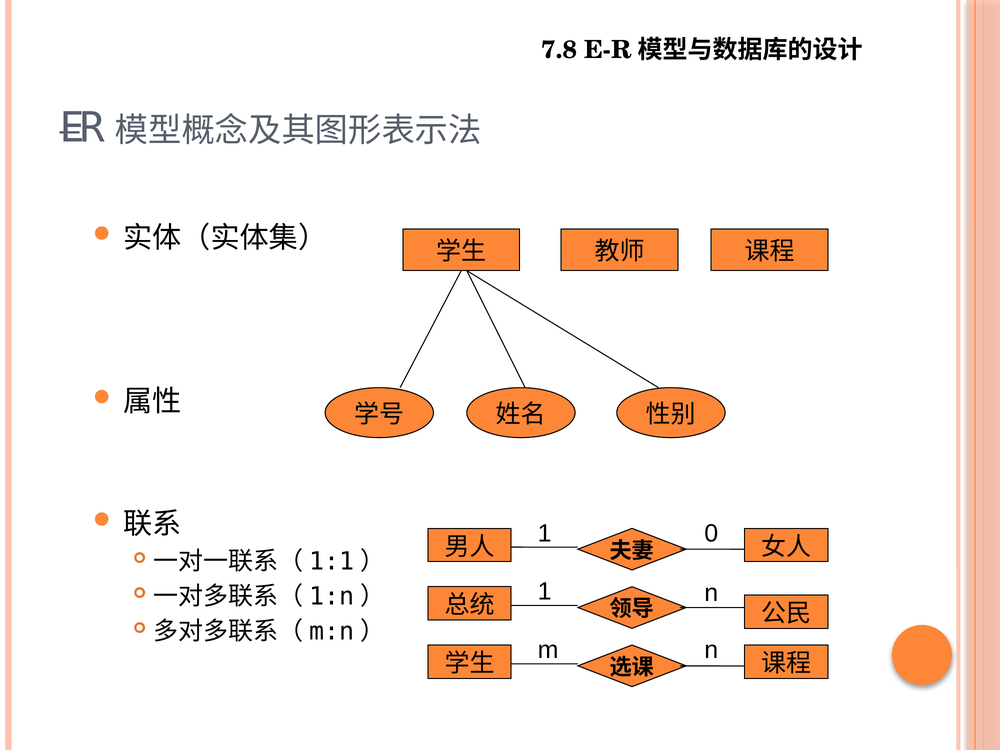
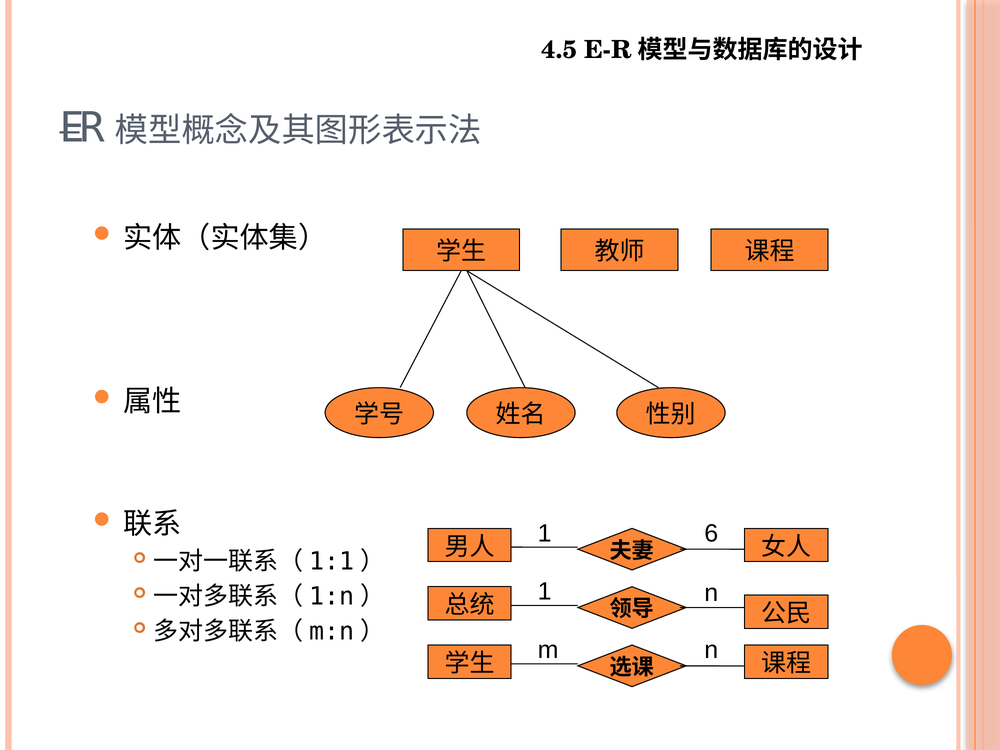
7.8: 7.8 -> 4.5
0: 0 -> 6
